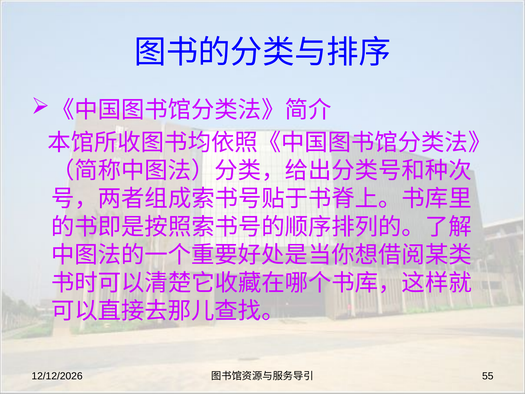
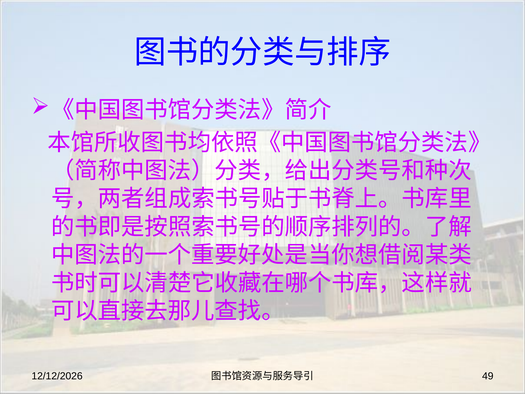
55: 55 -> 49
